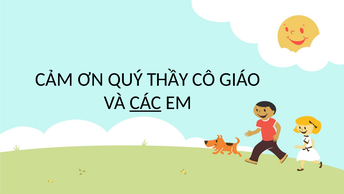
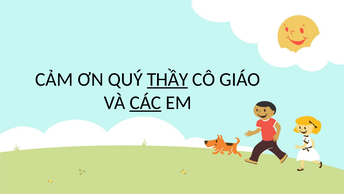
THẦY underline: none -> present
